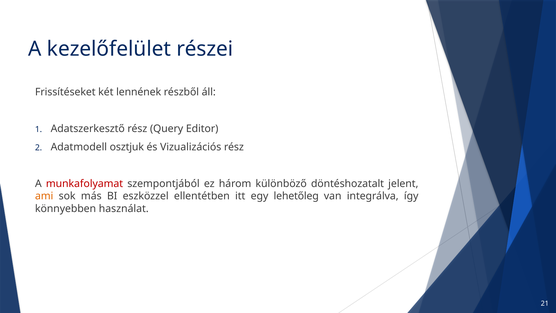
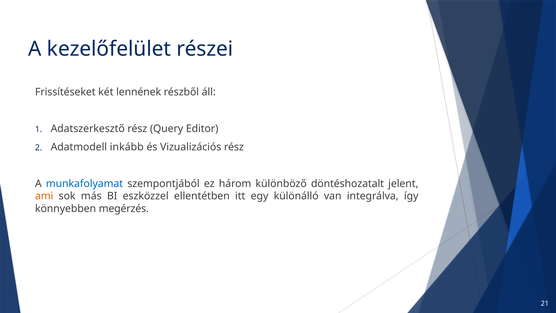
osztjuk: osztjuk -> inkább
munkafolyamat colour: red -> blue
lehetőleg: lehetőleg -> különálló
használat: használat -> megérzés
